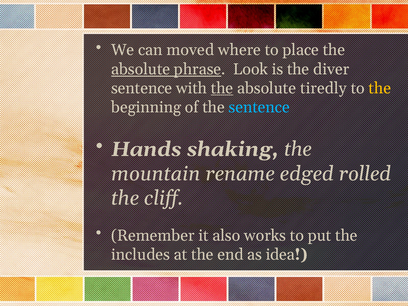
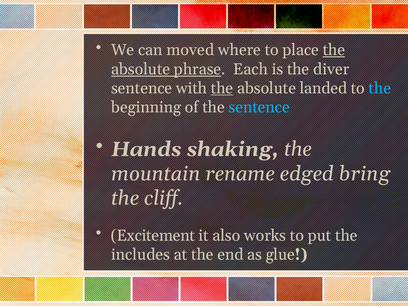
the at (334, 50) underline: none -> present
Look: Look -> Each
tiredly: tiredly -> landed
the at (380, 88) colour: yellow -> light blue
rolled: rolled -> bring
Remember: Remember -> Excitement
idea: idea -> glue
